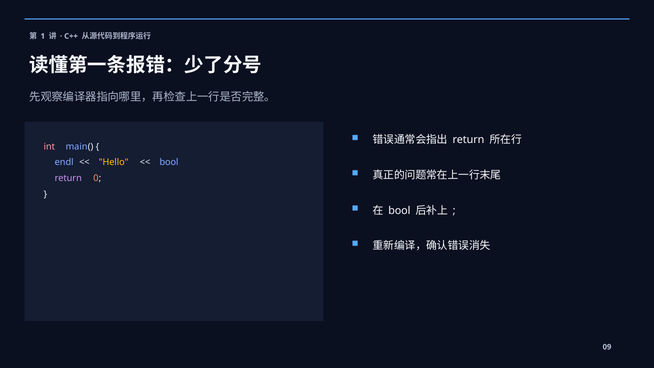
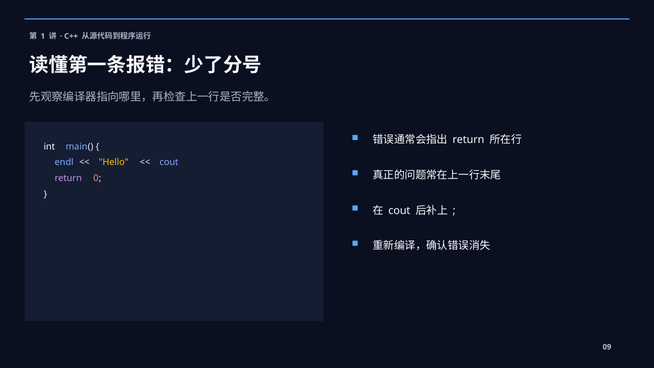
int colour: pink -> white
bool at (169, 162): bool -> cout
bool at (399, 210): bool -> cout
